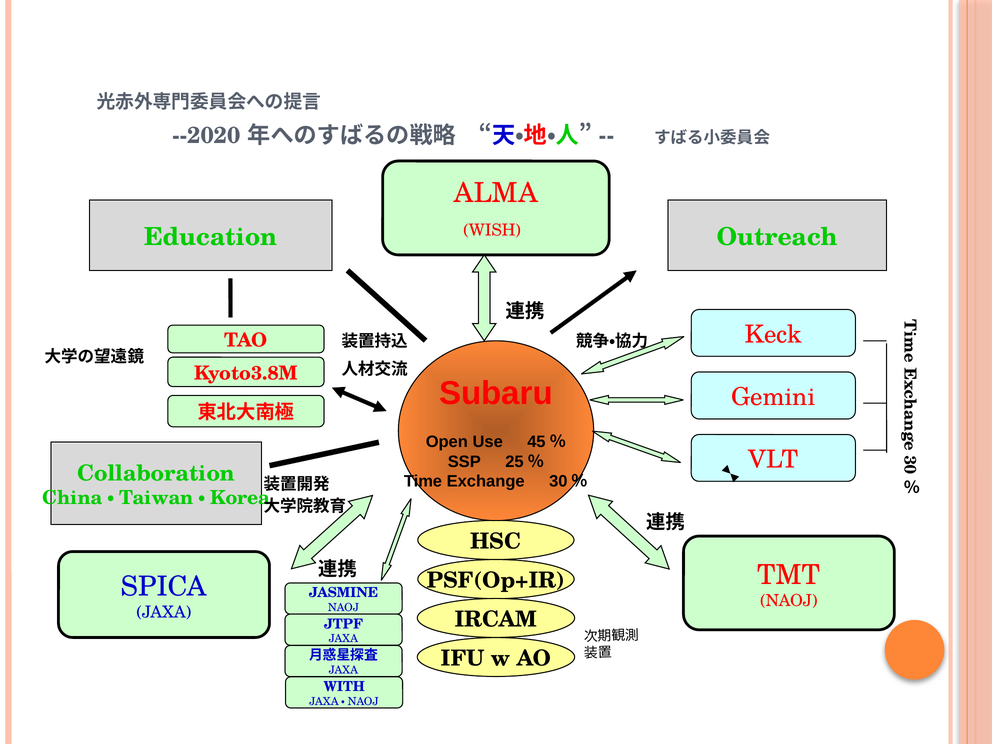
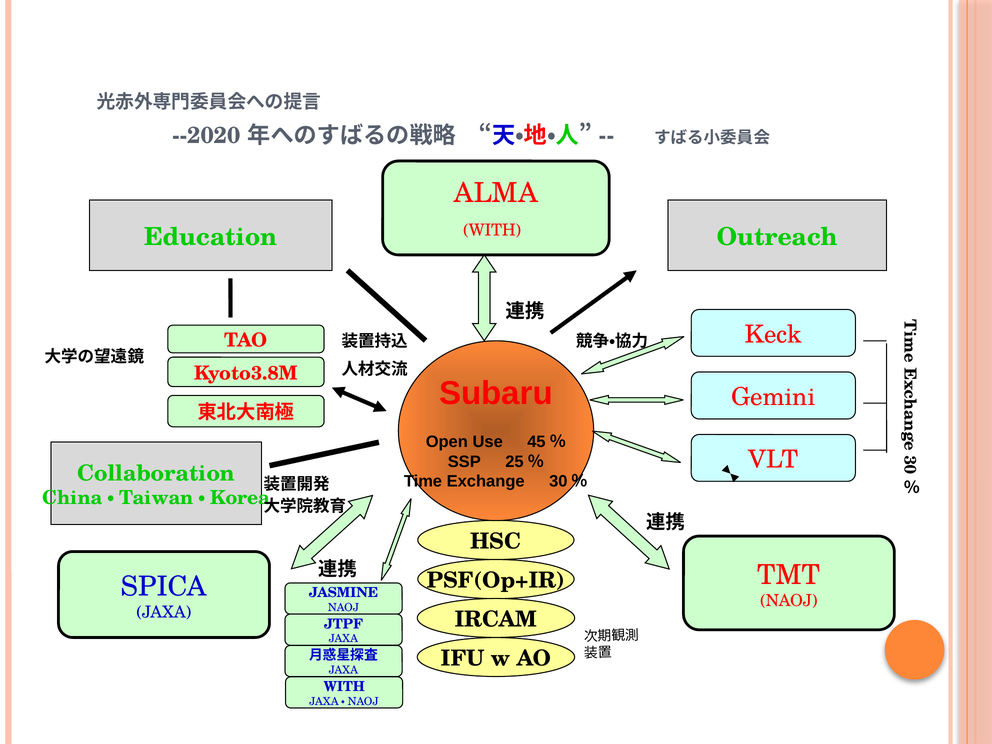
WISH at (492, 230): WISH -> WITH
